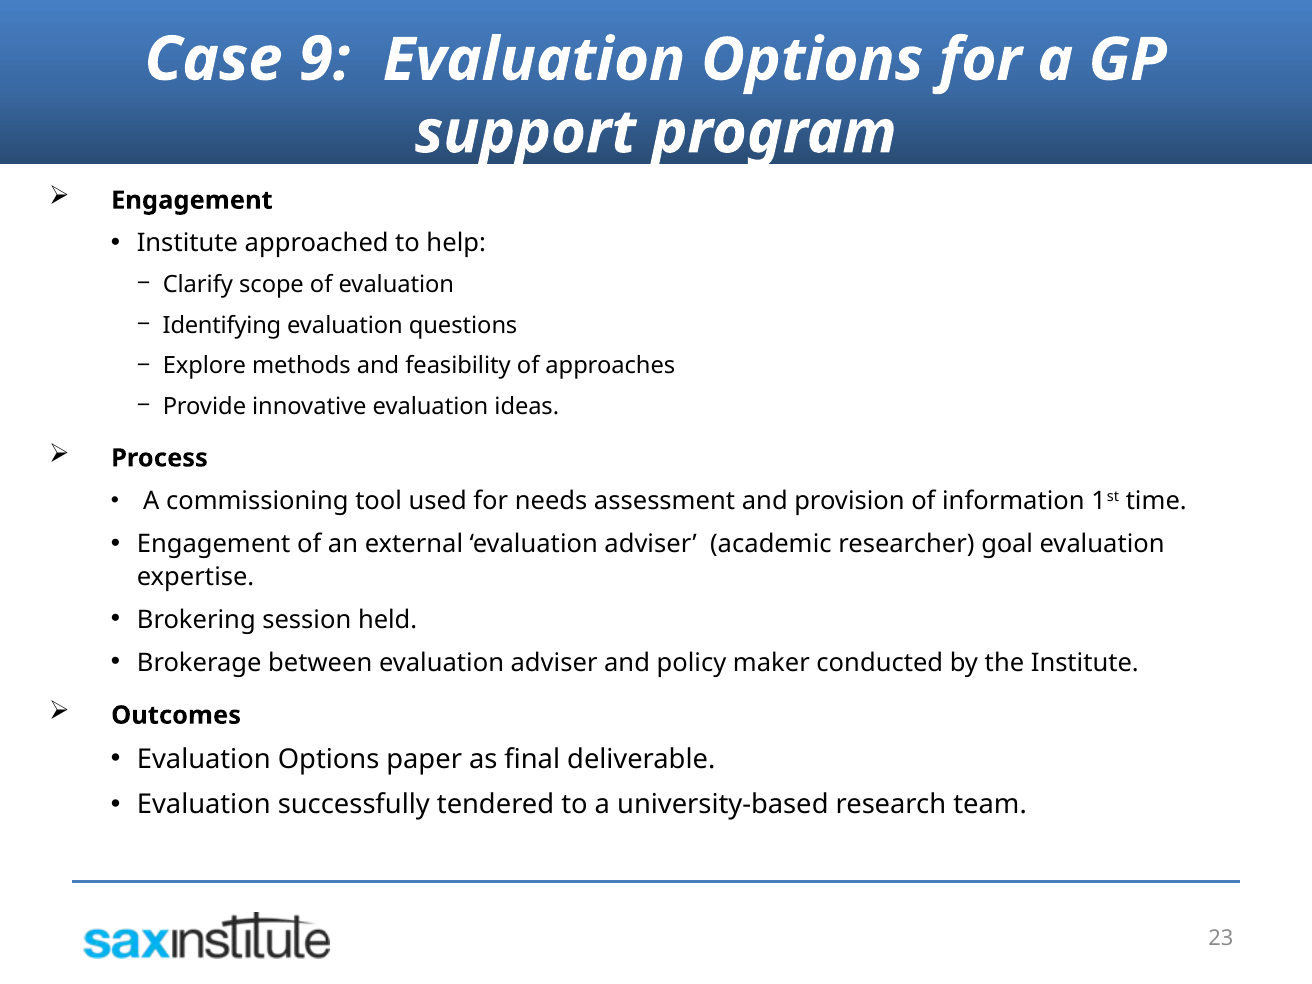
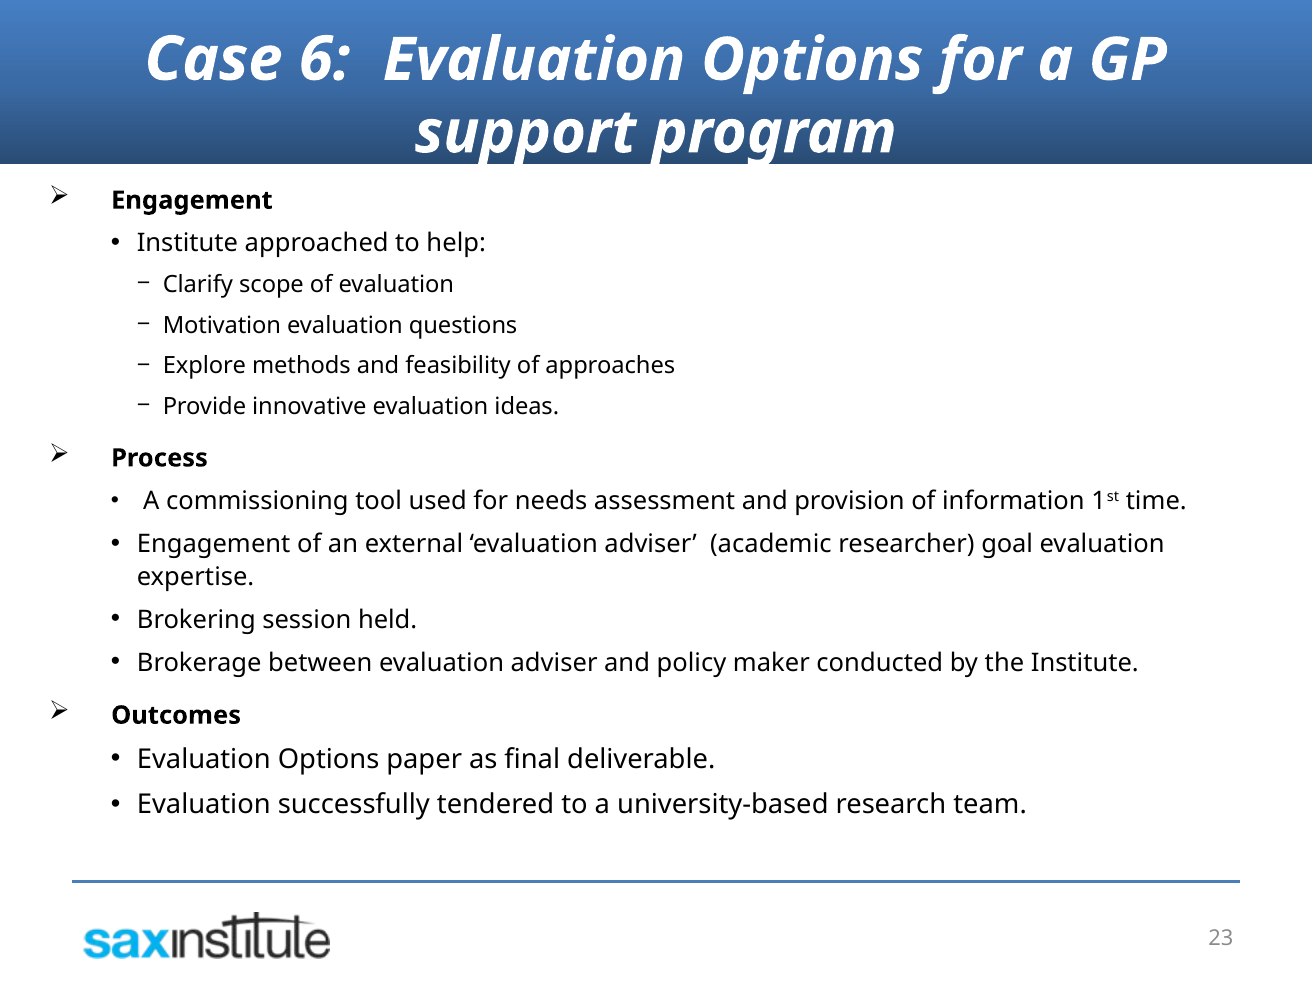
9: 9 -> 6
Identifying: Identifying -> Motivation
